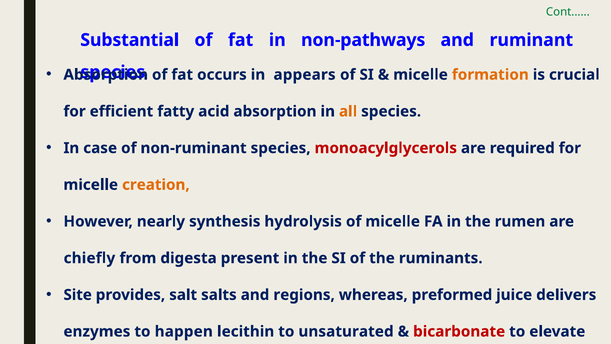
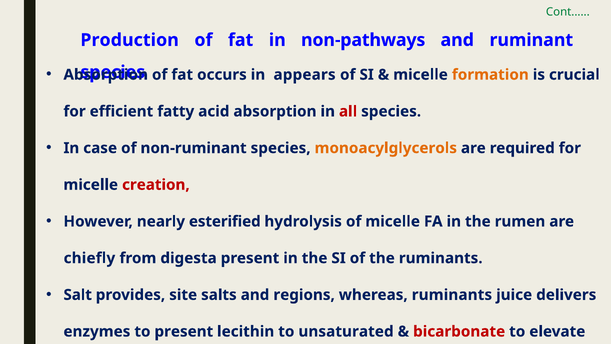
Substantial: Substantial -> Production
all colour: orange -> red
monoacylglycerols colour: red -> orange
creation colour: orange -> red
synthesis: synthesis -> esterified
Site: Site -> Salt
salt: salt -> site
whereas preformed: preformed -> ruminants
to happen: happen -> present
